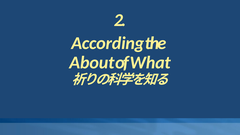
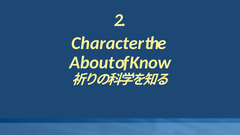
According: According -> Character
What: What -> Know
